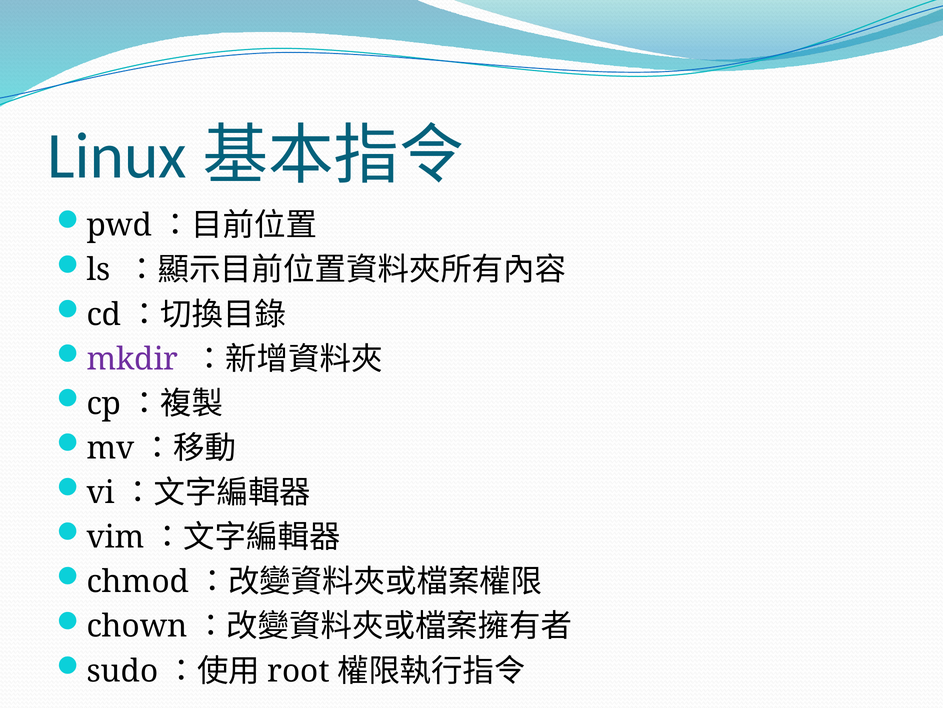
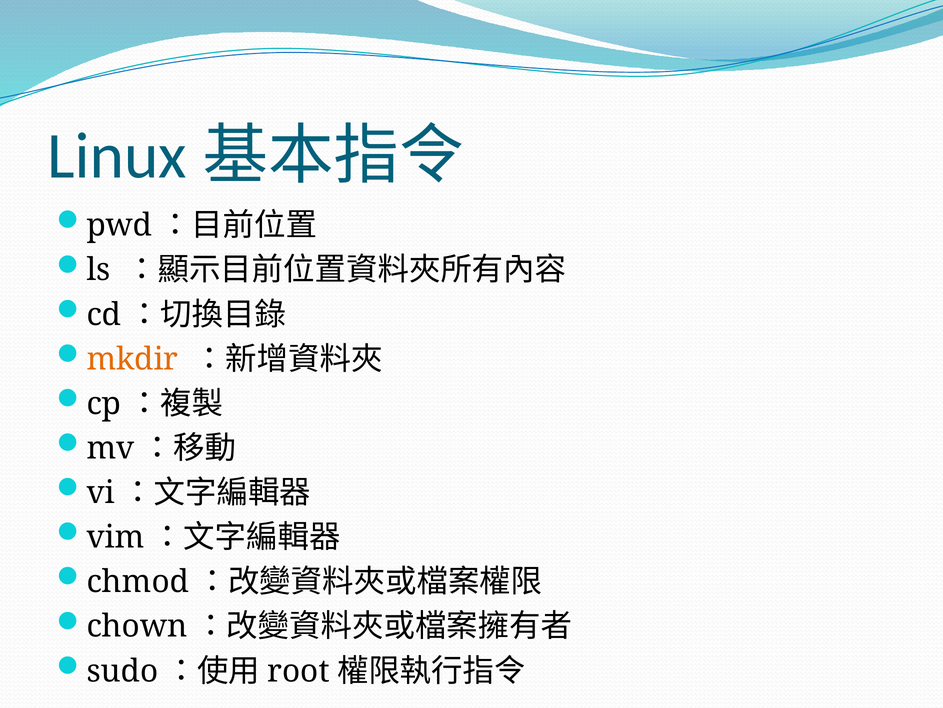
mkdir colour: purple -> orange
